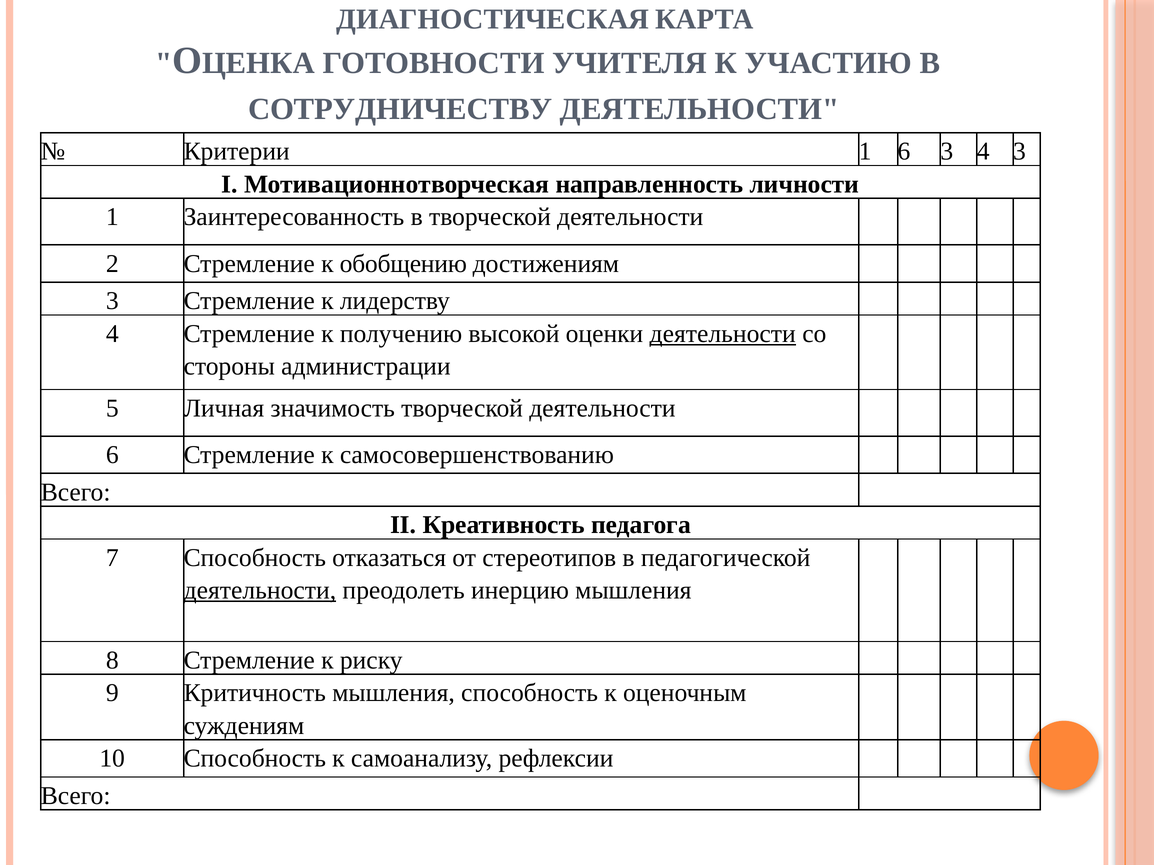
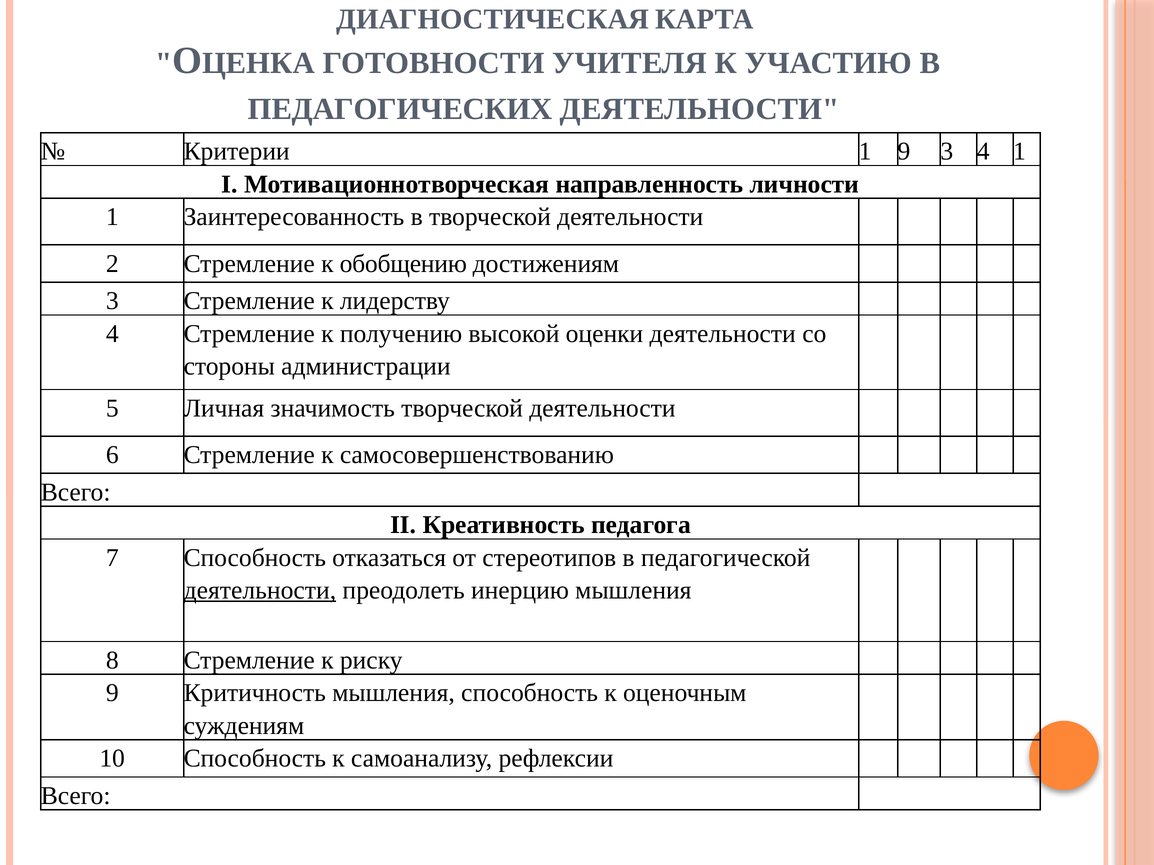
СОТРУДНИЧЕСТВУ: СОТРУДНИЧЕСТВУ -> ПЕДАГОГИЧЕСКИХ
1 6: 6 -> 9
4 3: 3 -> 1
деятельности at (723, 334) underline: present -> none
